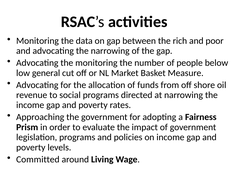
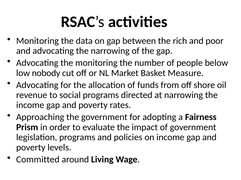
general: general -> nobody
